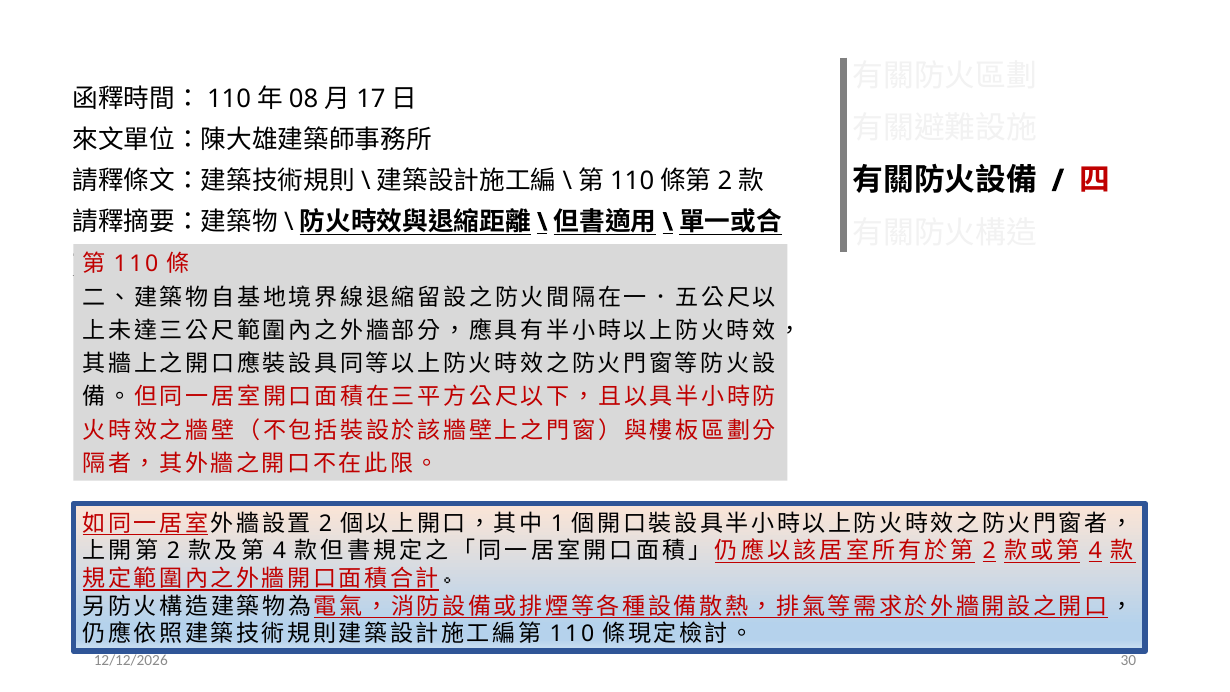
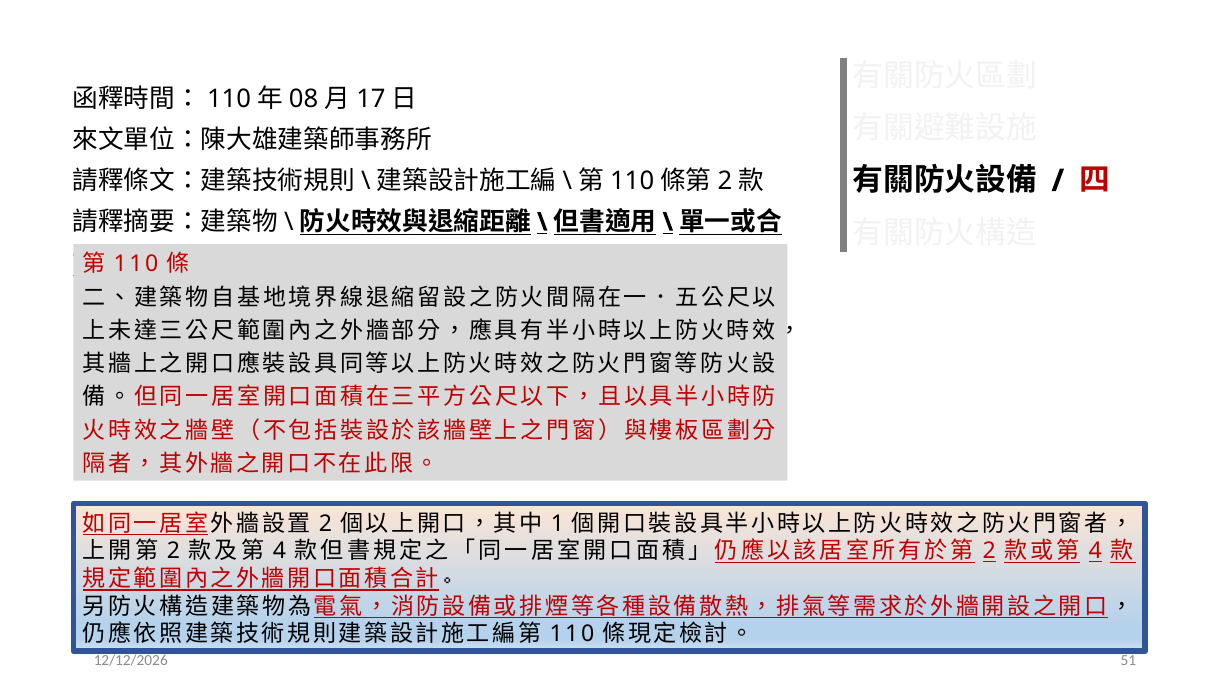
30: 30 -> 51
